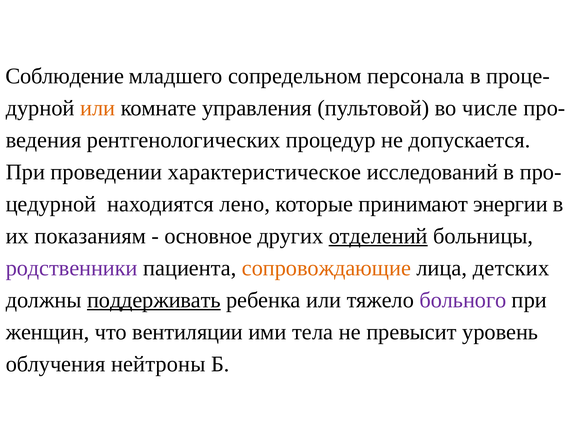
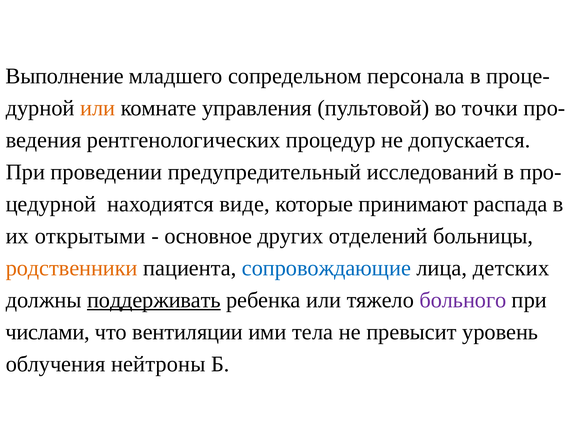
Соблюдение: Соблюдение -> Выполнение
числе: числе -> точки
характеристическое: характеристическое -> предупредительный
лено: лено -> виде
энергии: энергии -> распада
показаниям: показаниям -> открытыми
отделений underline: present -> none
родственники colour: purple -> orange
сопровождающие colour: orange -> blue
женщин: женщин -> числами
